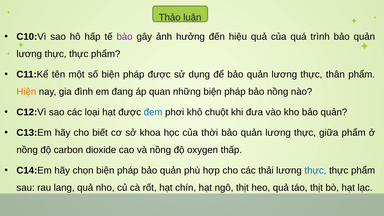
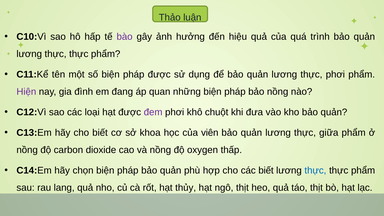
thực thân: thân -> phơi
Hiện colour: orange -> purple
đem colour: blue -> purple
thời: thời -> viên
các thải: thải -> biết
chín: chín -> thủy
